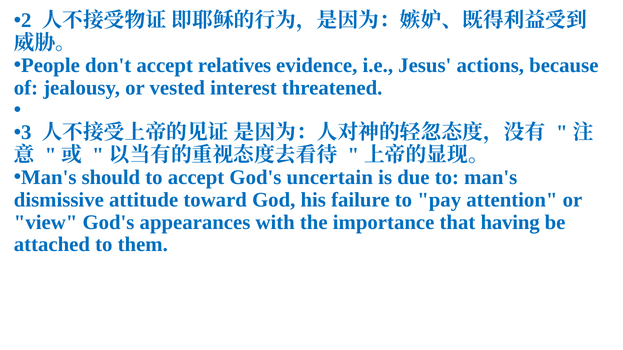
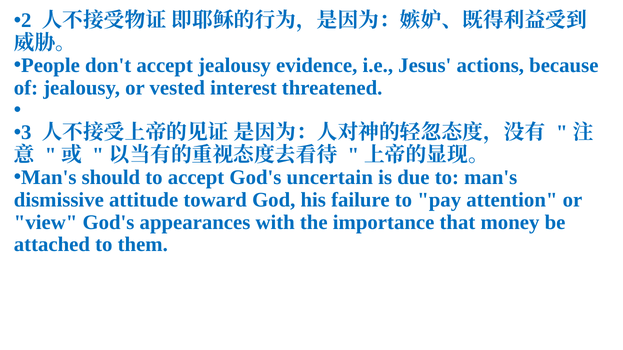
accept relatives: relatives -> jealousy
having: having -> money
